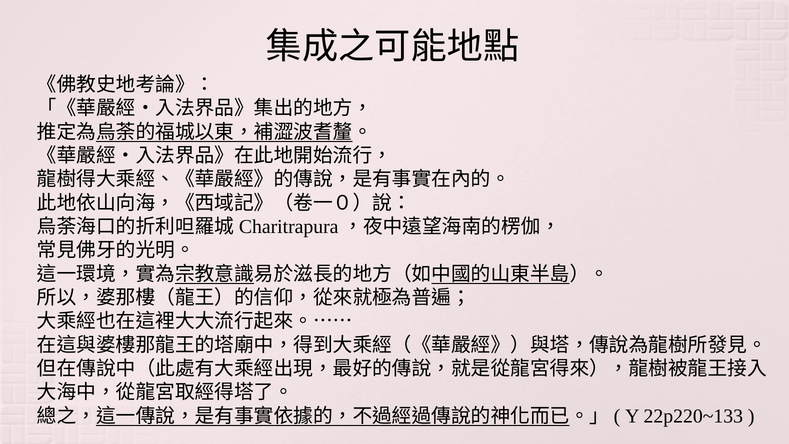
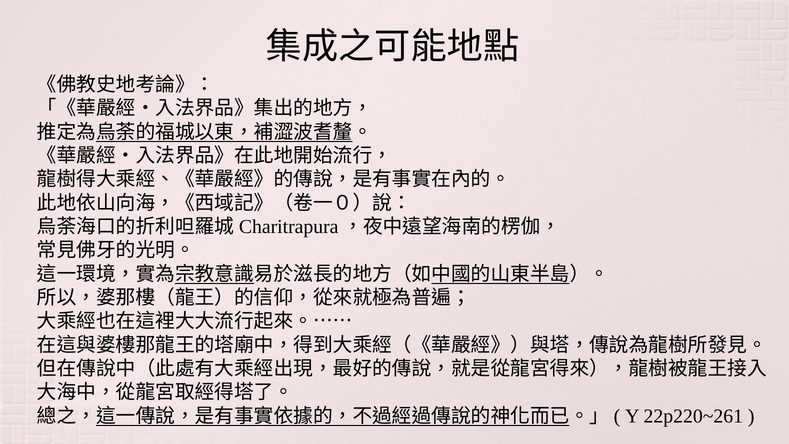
22p220~133: 22p220~133 -> 22p220~261
